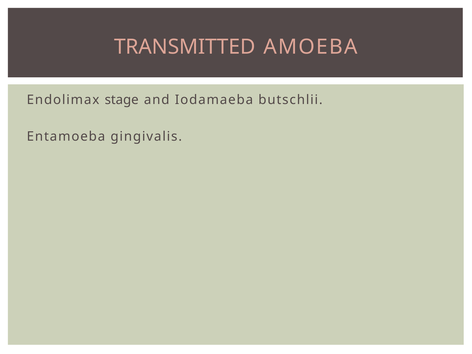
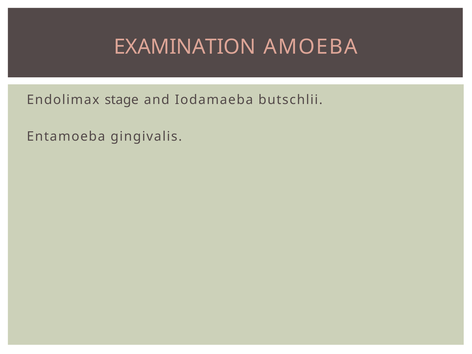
TRANSMITTED: TRANSMITTED -> EXAMINATION
